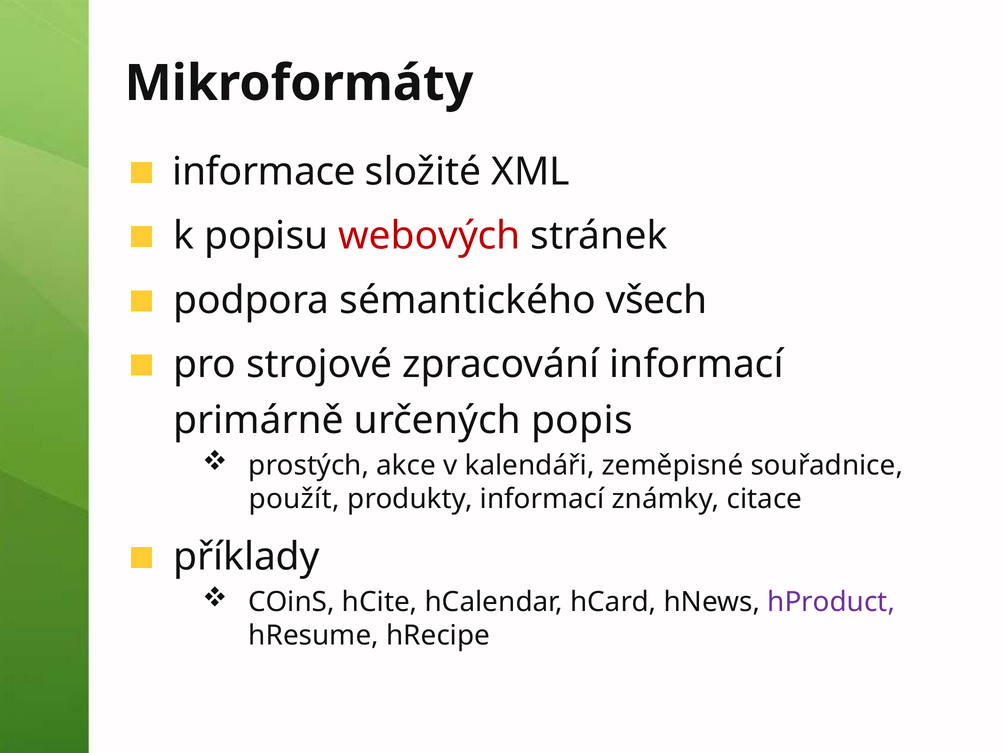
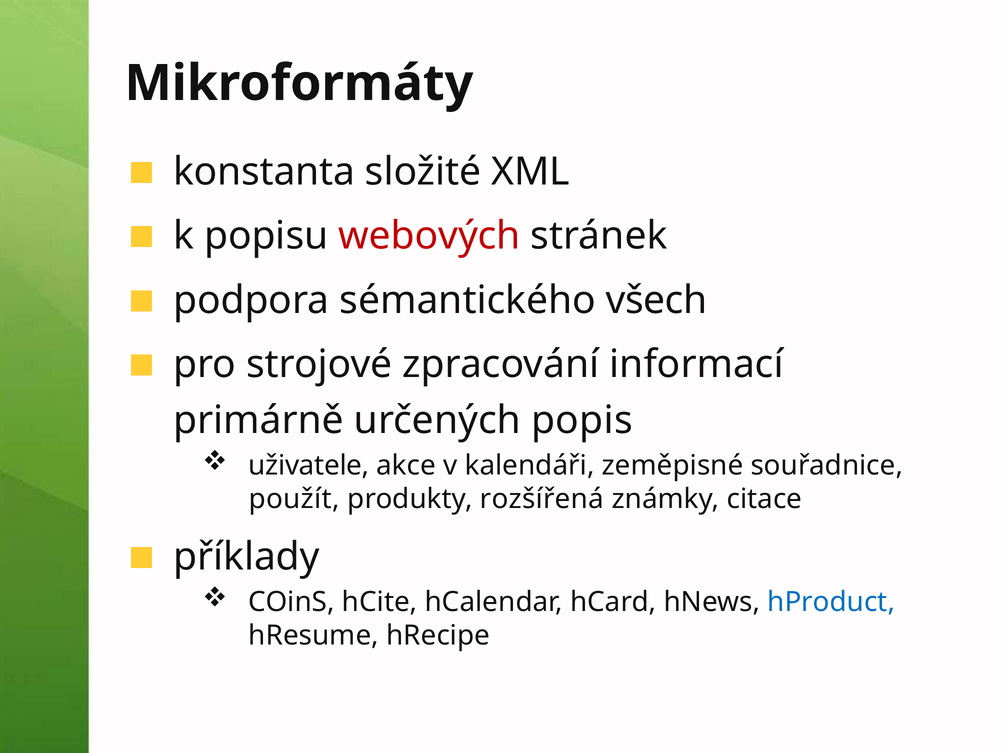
informace: informace -> konstanta
prostých: prostých -> uživatele
produkty informací: informací -> rozšířená
hProduct colour: purple -> blue
